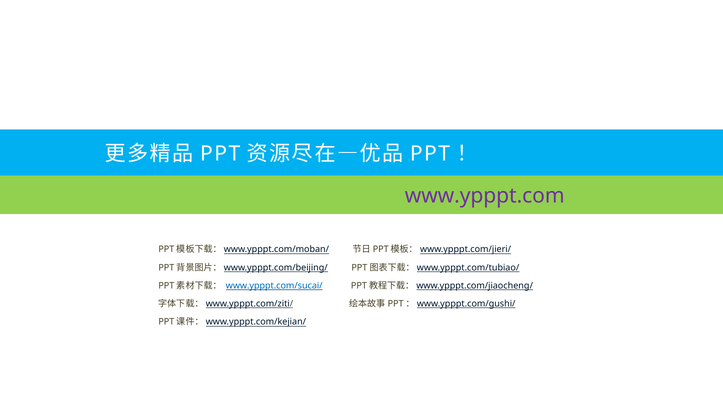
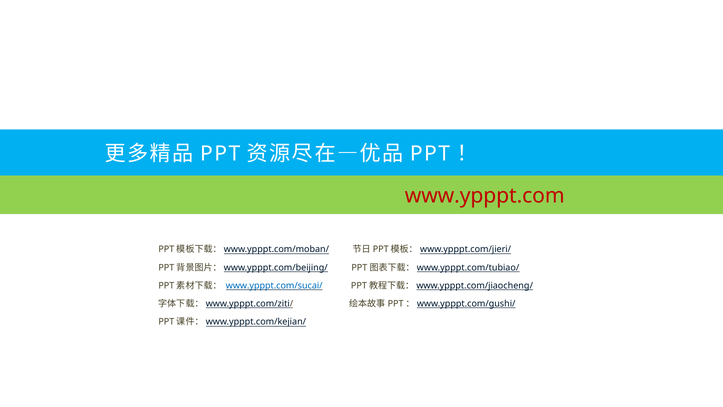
www.ypppt.com colour: purple -> red
